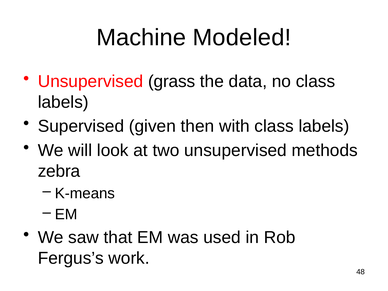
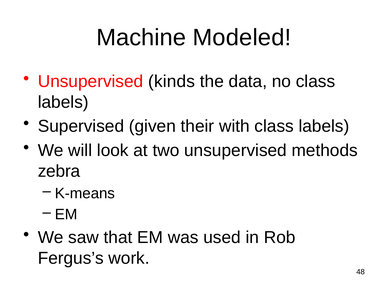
grass: grass -> kinds
then: then -> their
